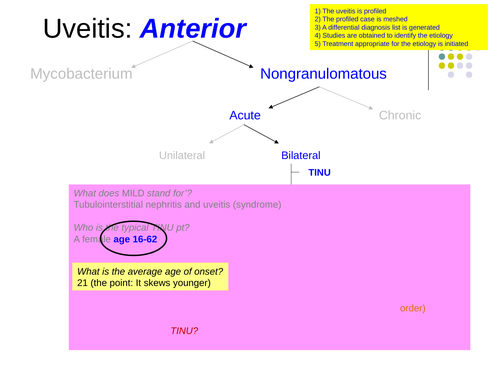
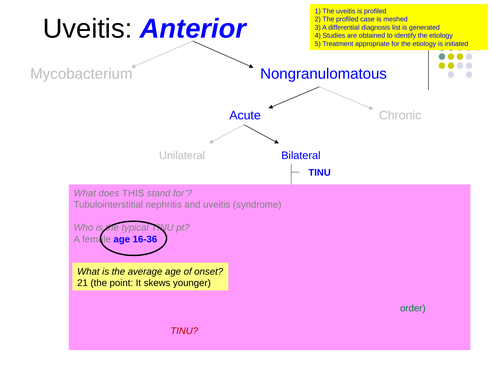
does MILD: MILD -> THIS
16-62: 16-62 -> 16-36
order colour: orange -> green
